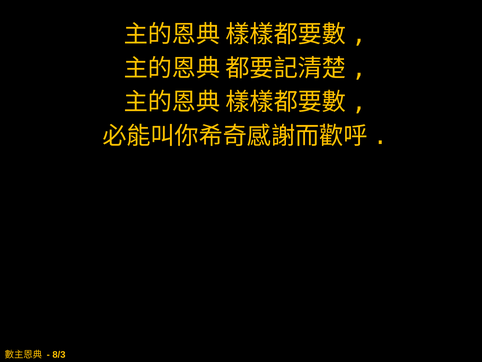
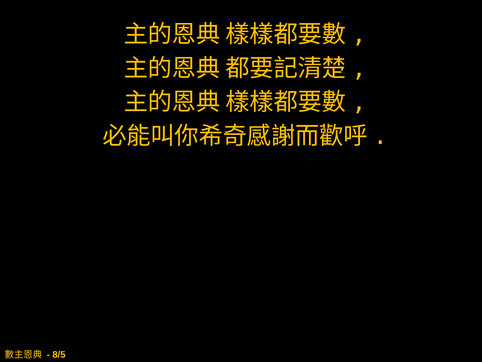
8/3: 8/3 -> 8/5
